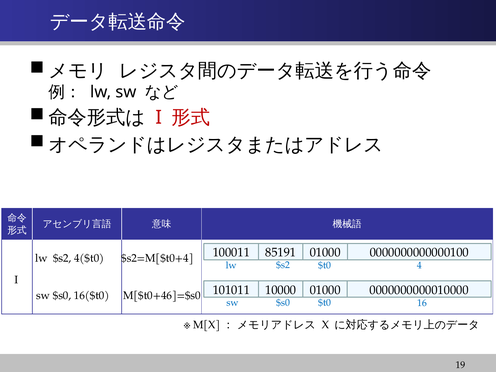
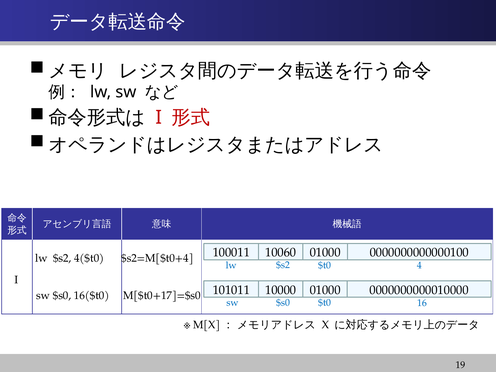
85191: 85191 -> 10060
M[$t0+46]=$s0: M[$t0+46]=$s0 -> M[$t0+17]=$s0
